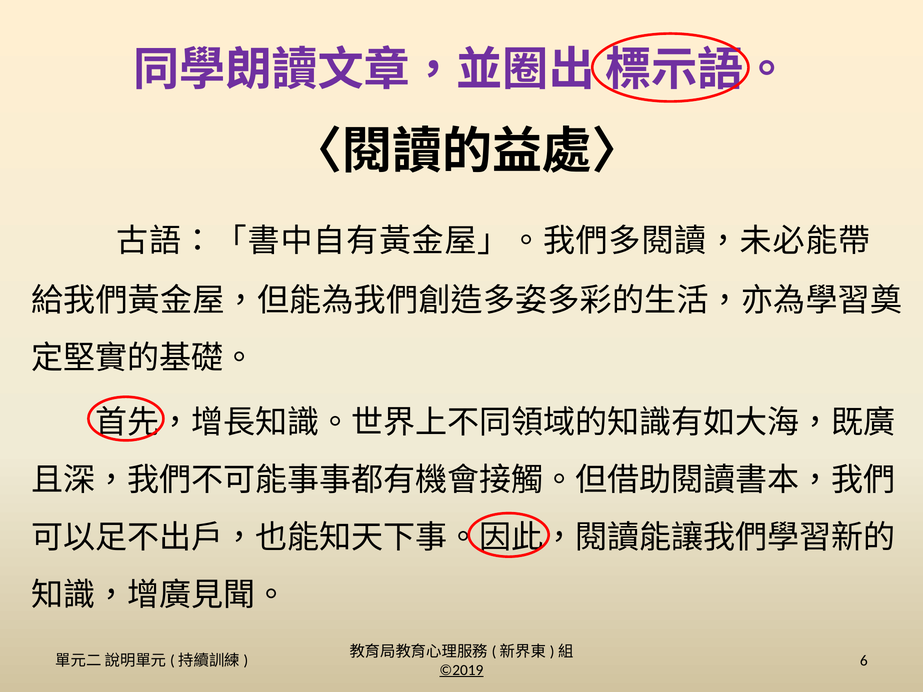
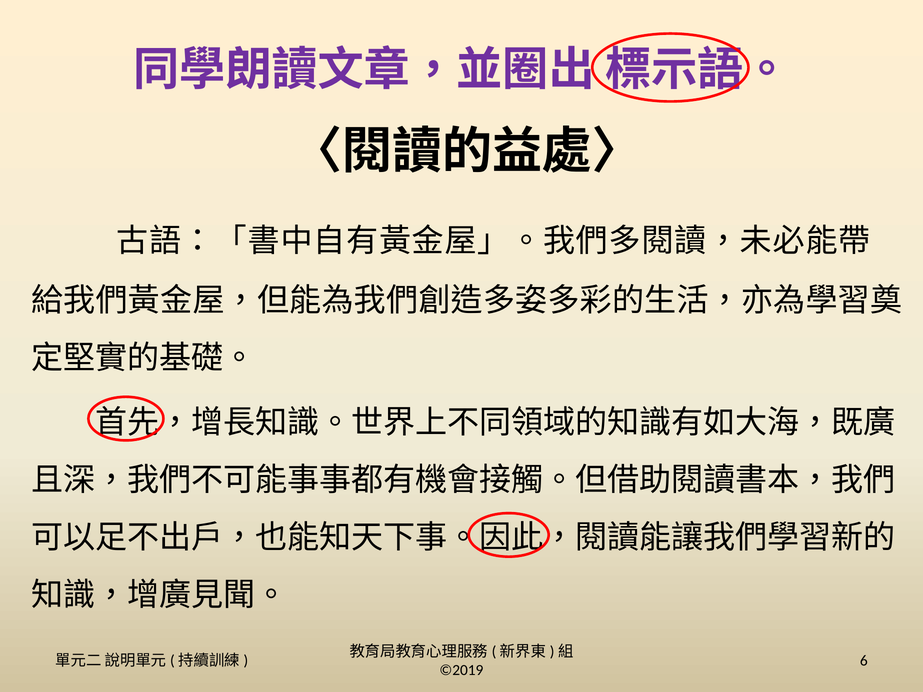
©2019 underline: present -> none
